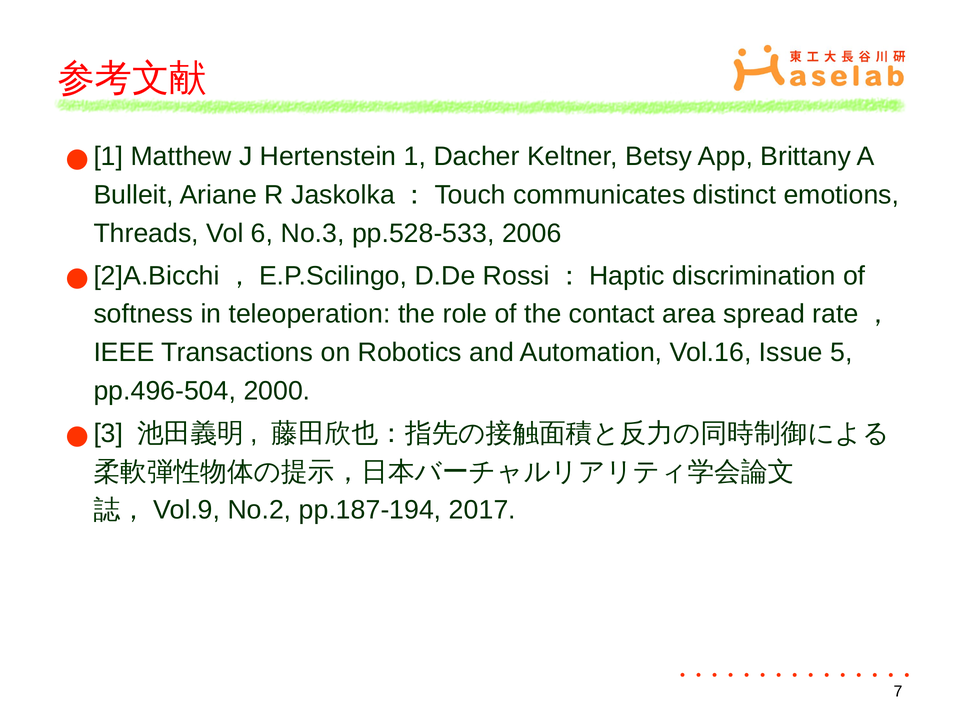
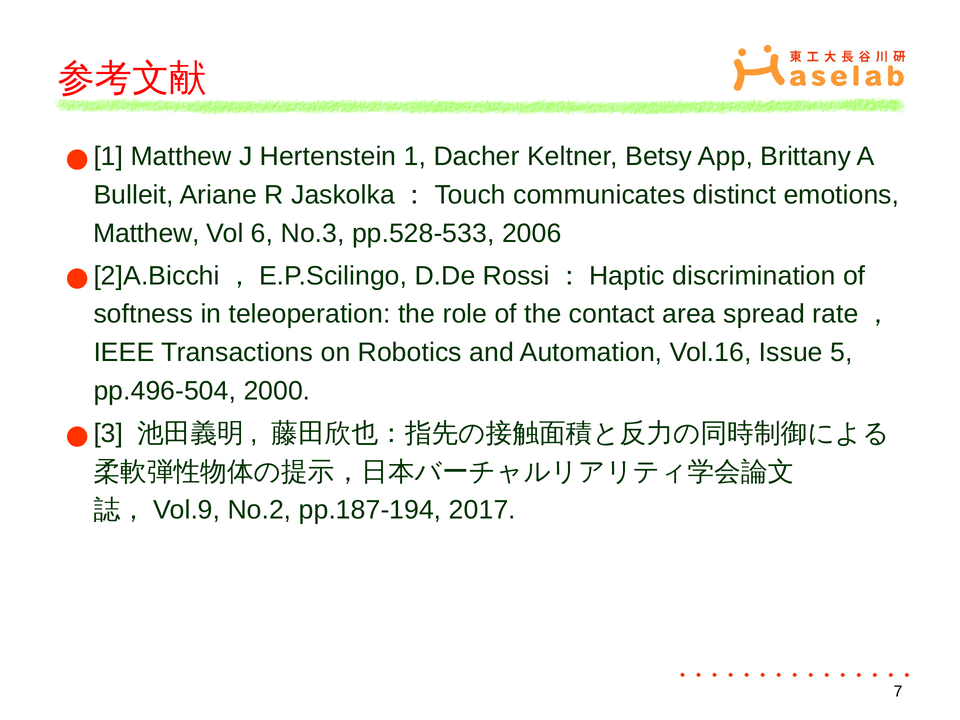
Threads at (146, 233): Threads -> Matthew
